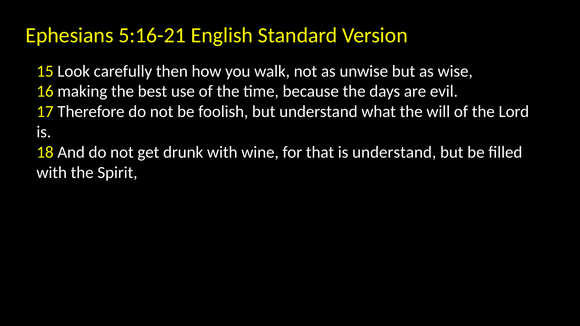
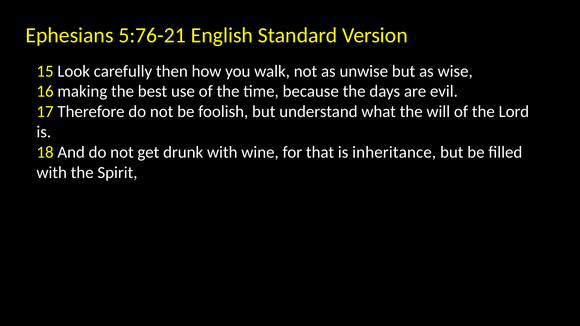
5:16-21: 5:16-21 -> 5:76-21
is understand: understand -> inheritance
